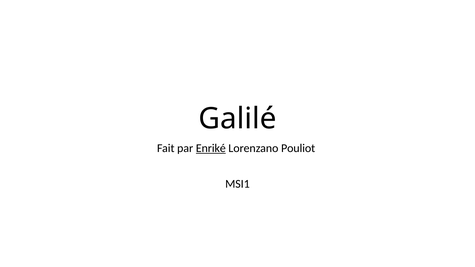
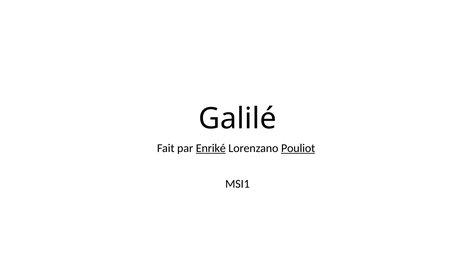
Pouliot underline: none -> present
